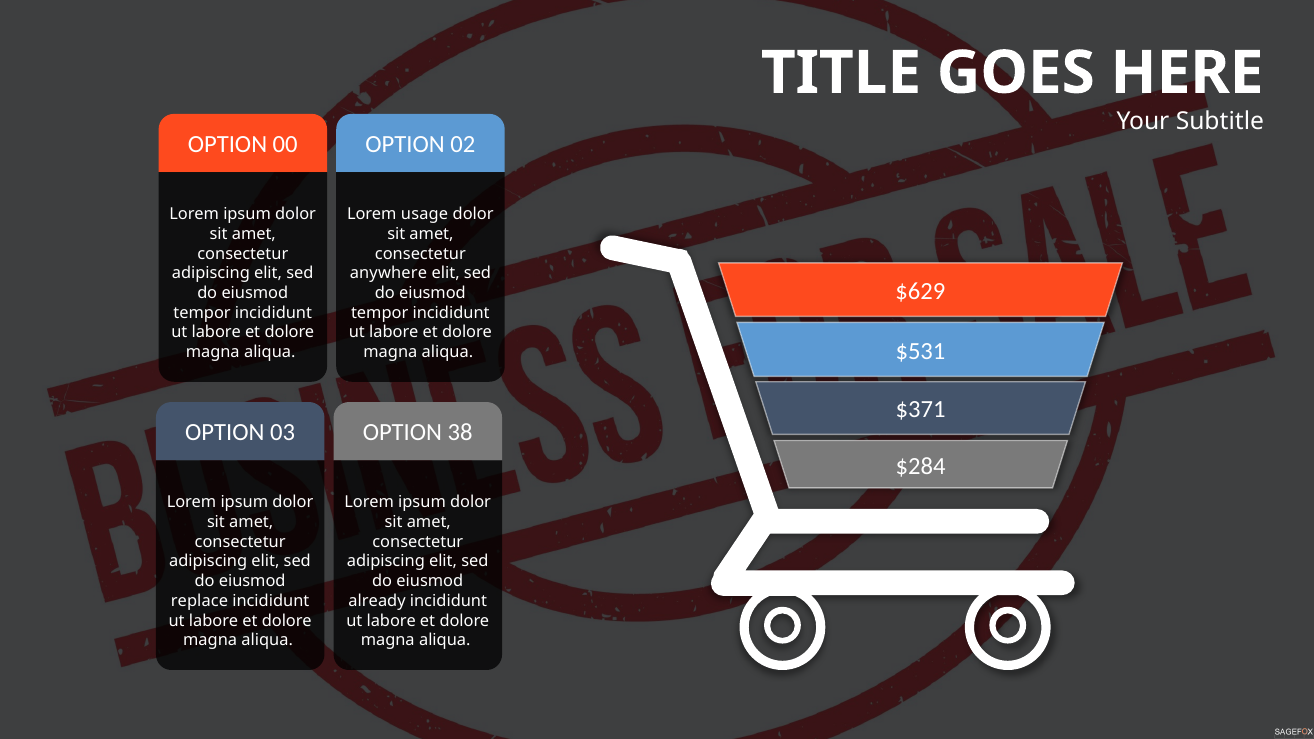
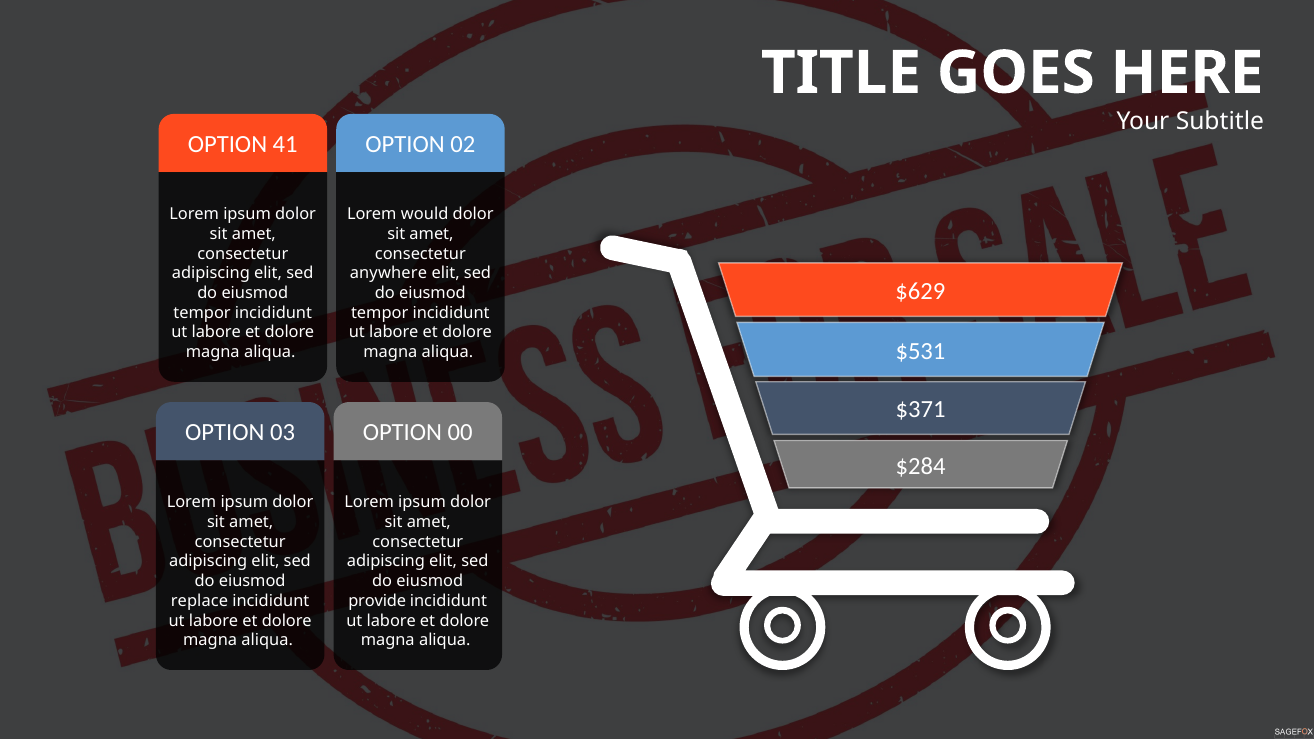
00: 00 -> 41
usage: usage -> would
38: 38 -> 00
already: already -> provide
